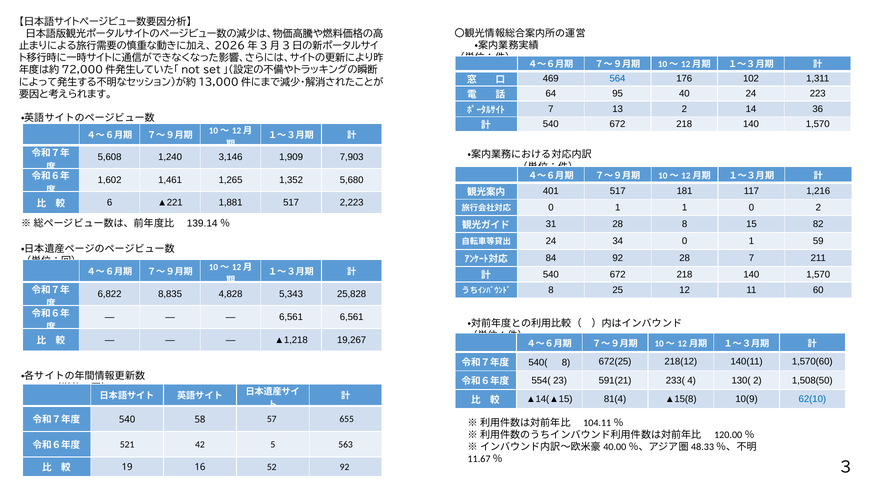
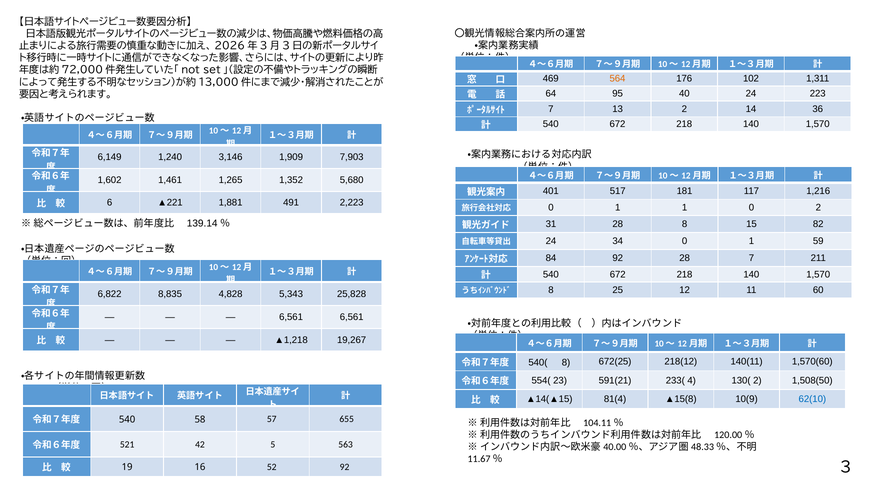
564 colour: blue -> orange
5,608: 5,608 -> 6,149
1,881 517: 517 -> 491
